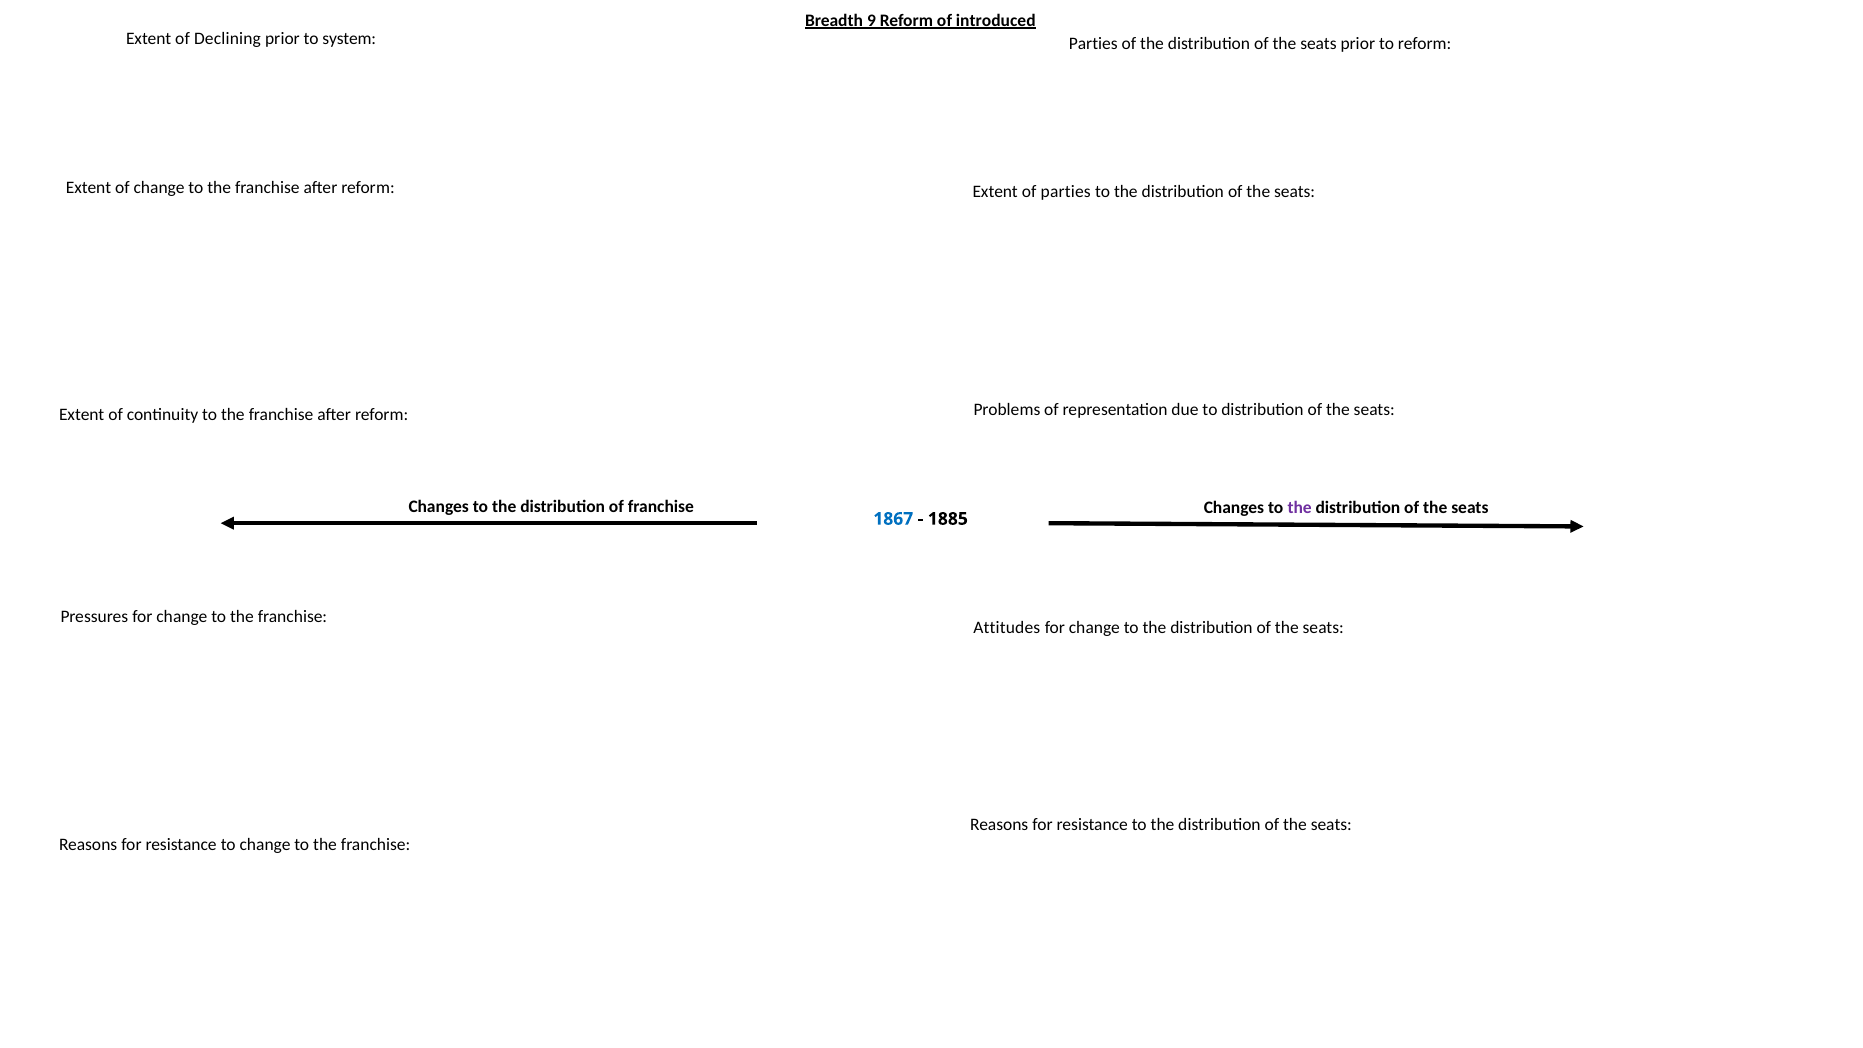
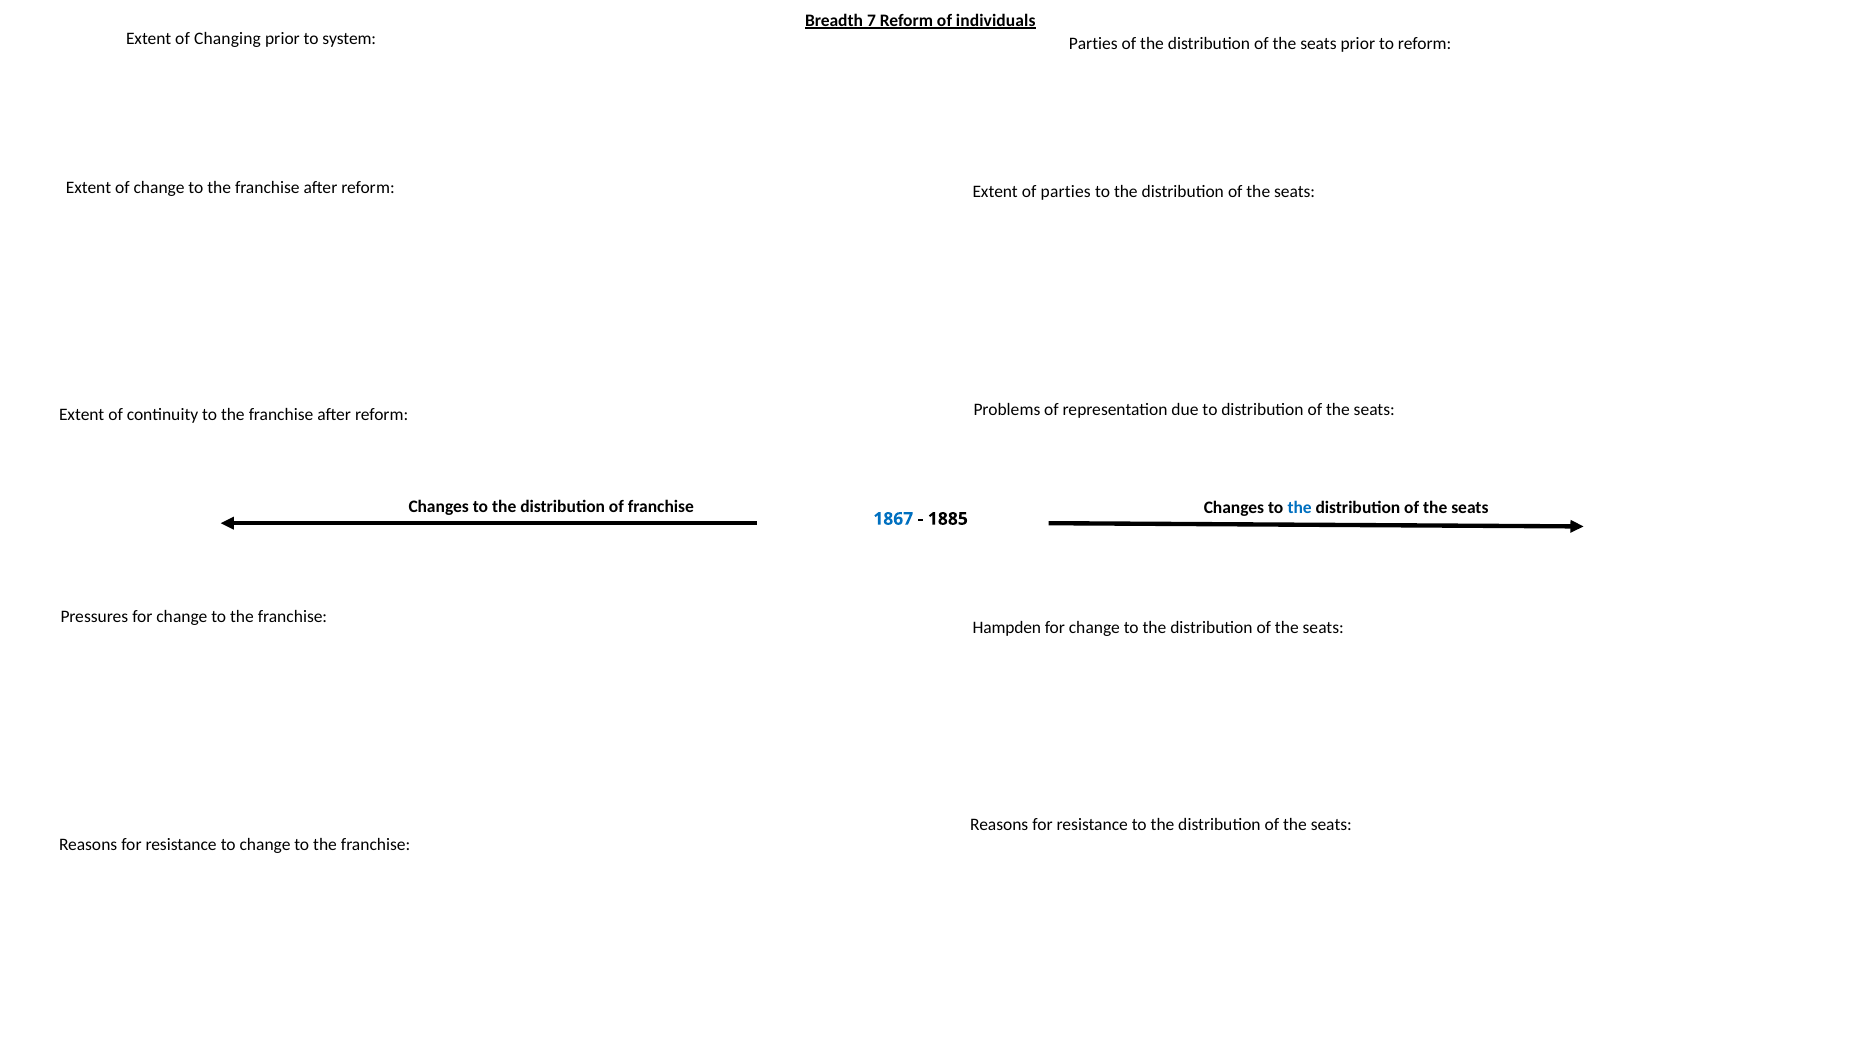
9: 9 -> 7
introduced: introduced -> individuals
Declining: Declining -> Changing
the at (1300, 508) colour: purple -> blue
Attitudes: Attitudes -> Hampden
